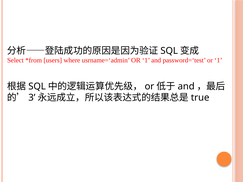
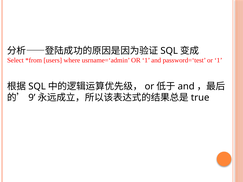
3: 3 -> 9
